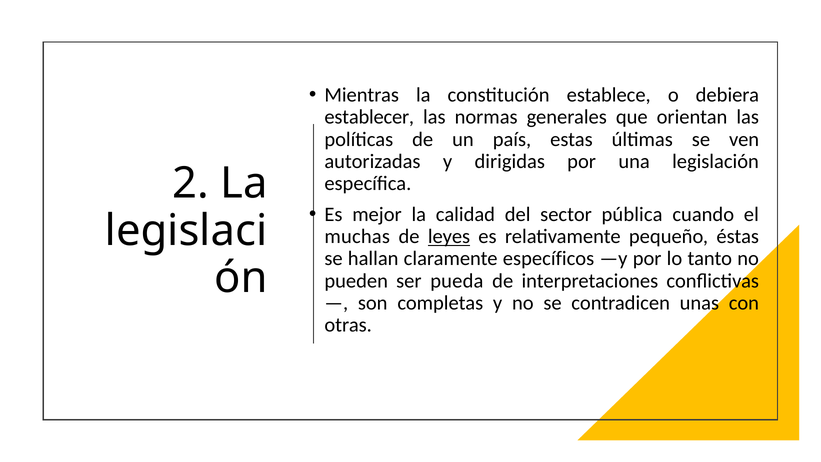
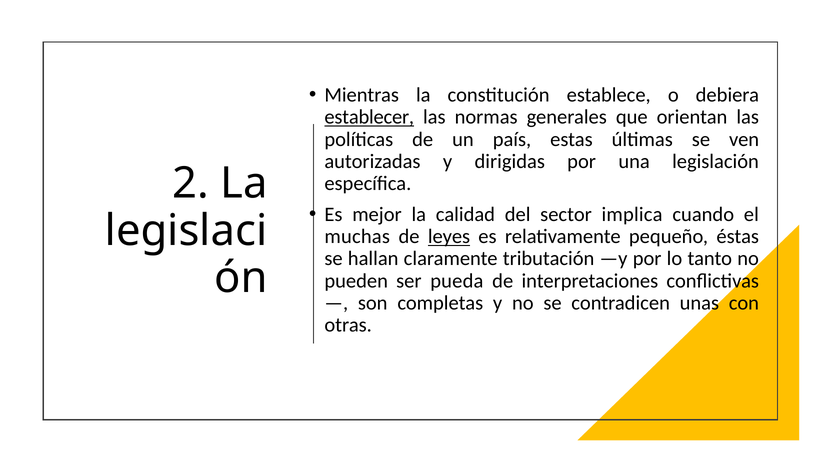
establecer underline: none -> present
pública: pública -> implica
específicos: específicos -> tributación
